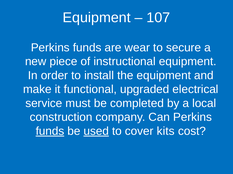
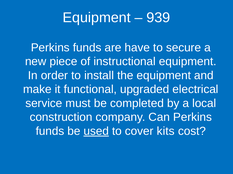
107: 107 -> 939
wear: wear -> have
funds at (50, 132) underline: present -> none
